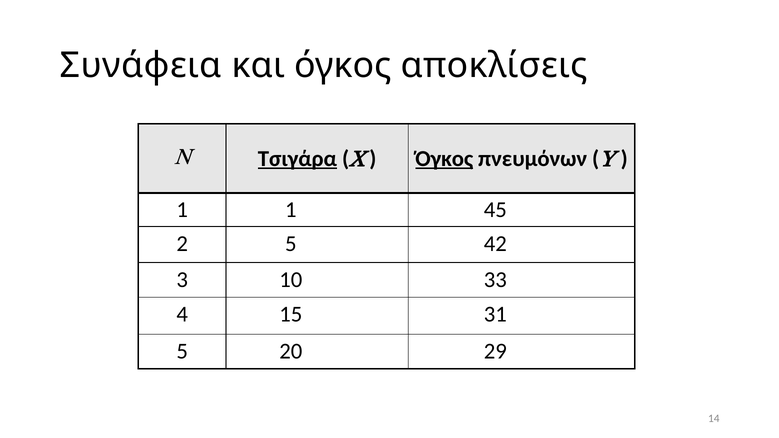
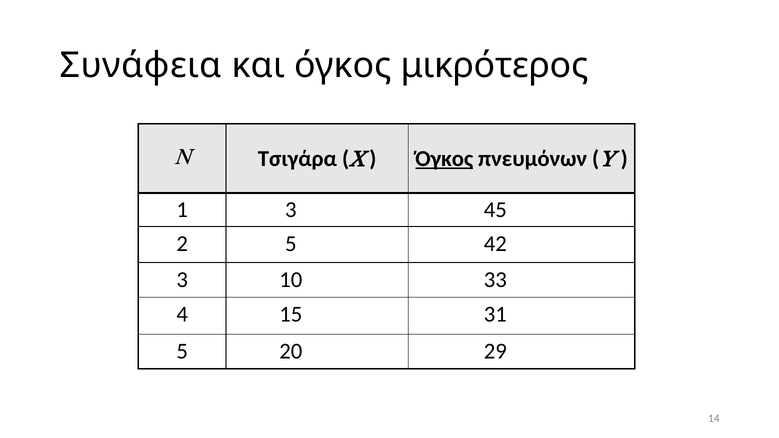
αποκλίσεις: αποκλίσεις -> μικρότερος
Τσιγάρα underline: present -> none
1 1: 1 -> 3
